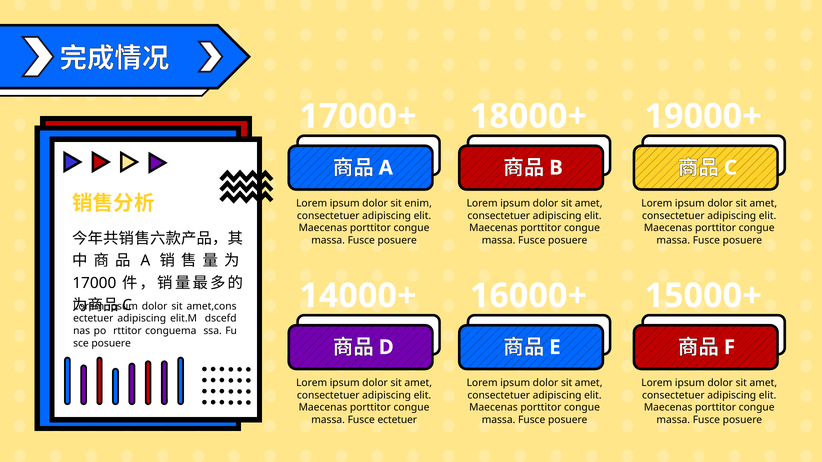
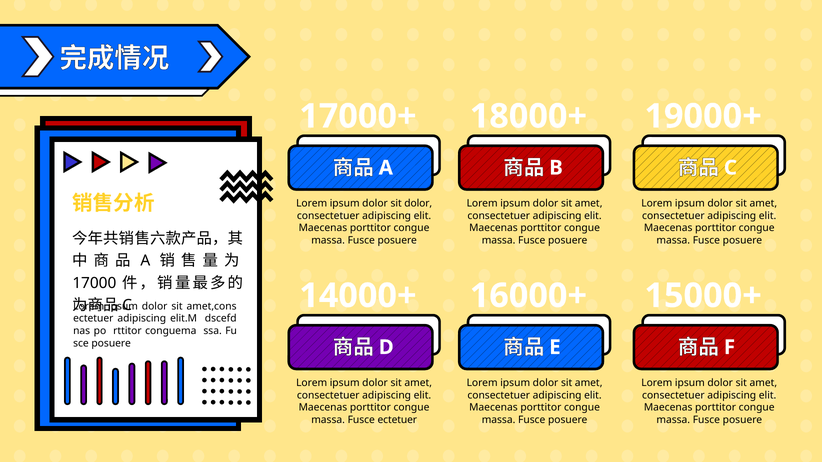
sit enim: enim -> dolor
